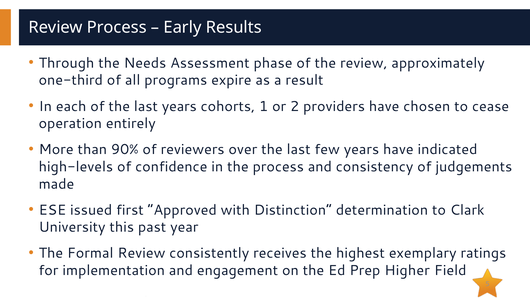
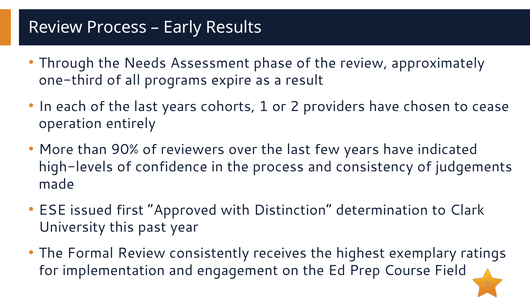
Higher: Higher -> Course
